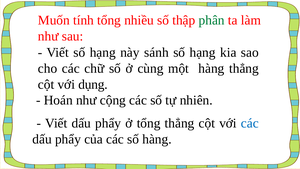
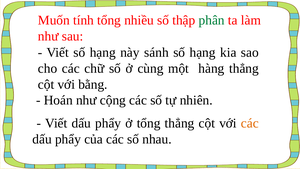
dụng: dụng -> bằng
các at (250, 123) colour: blue -> orange
số hàng: hàng -> nhau
